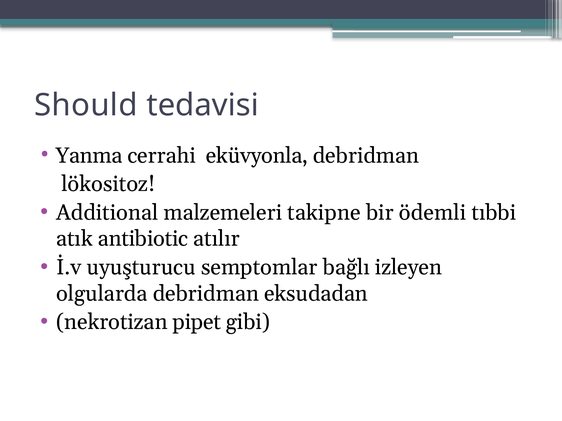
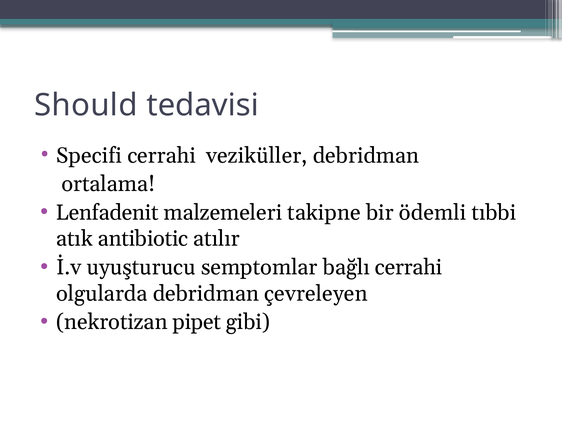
Yanma: Yanma -> Specifi
eküvyonla: eküvyonla -> veziküller
lökositoz: lökositoz -> ortalama
Additional: Additional -> Lenfadenit
bağlı izleyen: izleyen -> cerrahi
eksudadan: eksudadan -> çevreleyen
